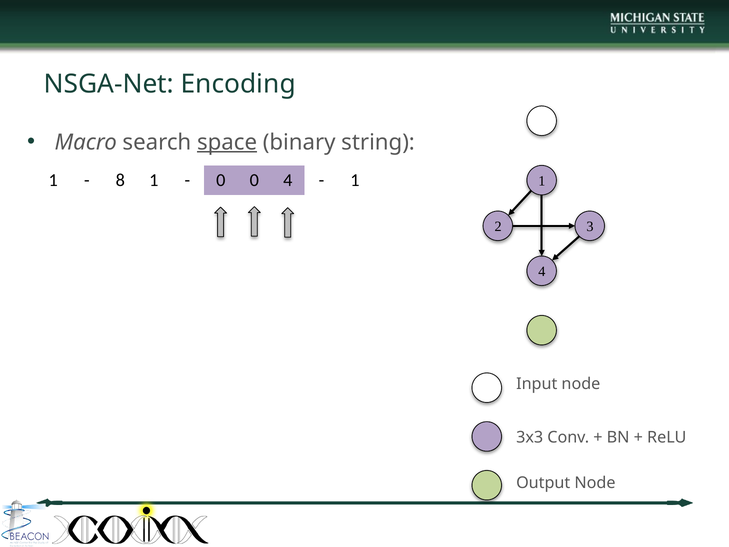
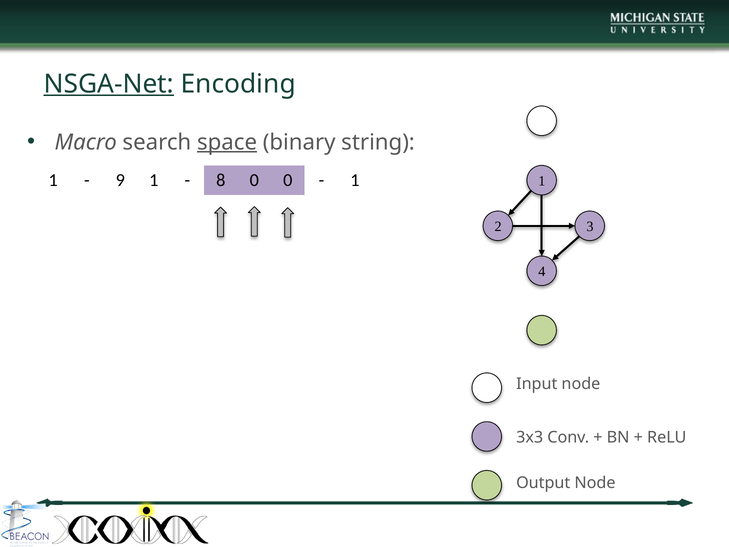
NSGA-Net underline: none -> present
8: 8 -> 9
0 at (221, 180): 0 -> 8
0 4: 4 -> 0
